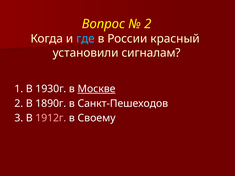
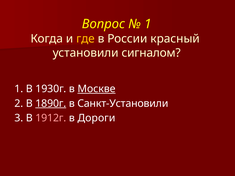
2 at (148, 24): 2 -> 1
где colour: light blue -> yellow
сигналам: сигналам -> сигналом
1890г underline: none -> present
Санкт-Пешеходов: Санкт-Пешеходов -> Санкт-Установили
Своему: Своему -> Дороги
